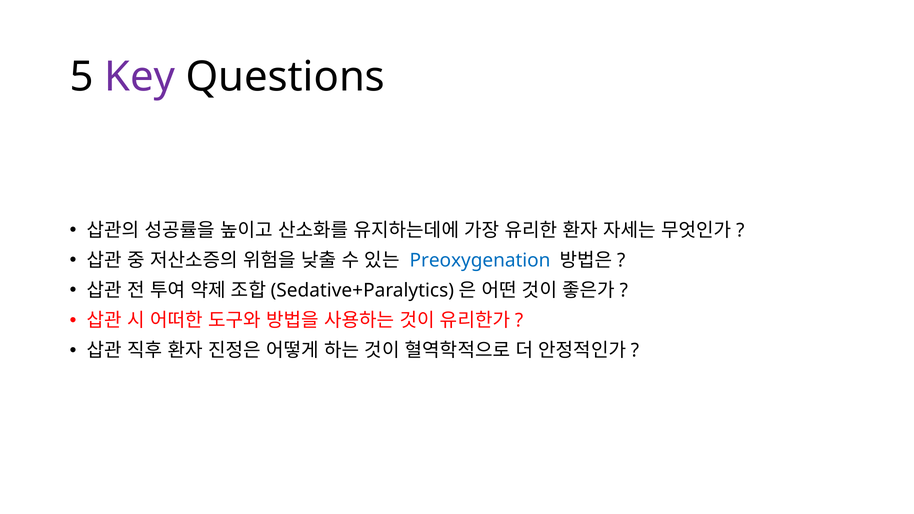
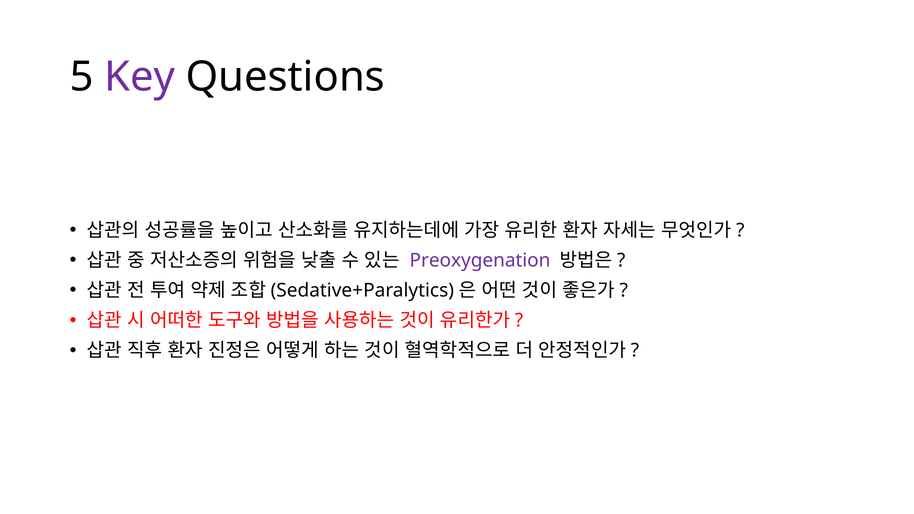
Preoxygenation colour: blue -> purple
